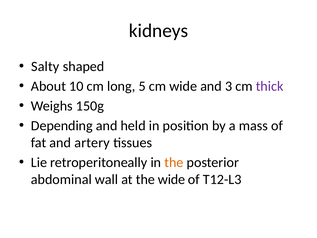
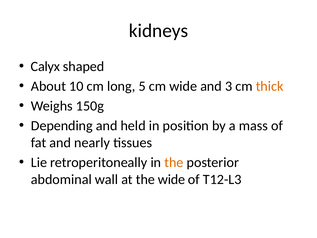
Salty: Salty -> Calyx
thick colour: purple -> orange
artery: artery -> nearly
